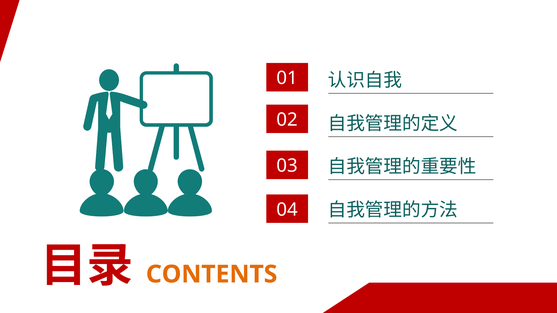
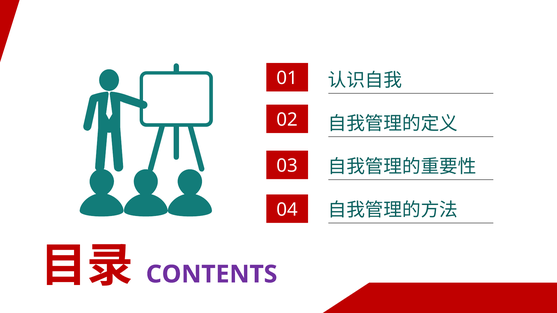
CONTENTS colour: orange -> purple
